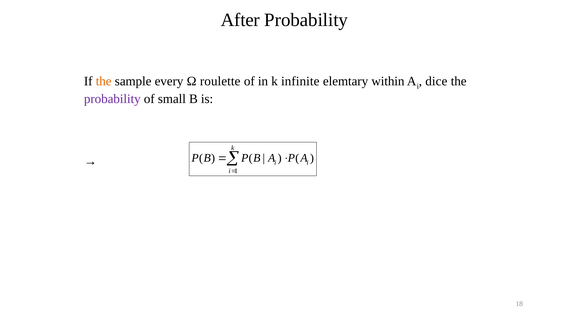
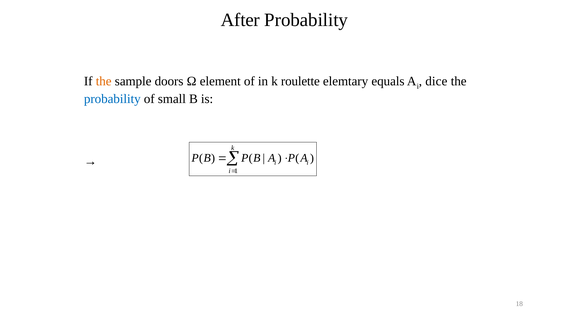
every: every -> doors
roulette: roulette -> element
infinite: infinite -> roulette
within: within -> equals
probability at (112, 99) colour: purple -> blue
